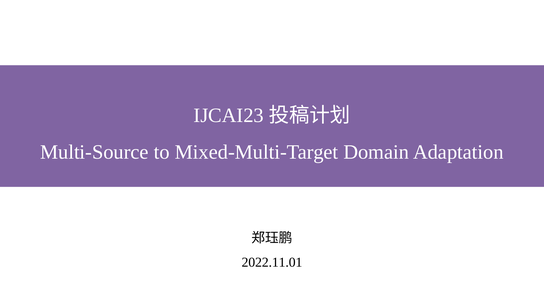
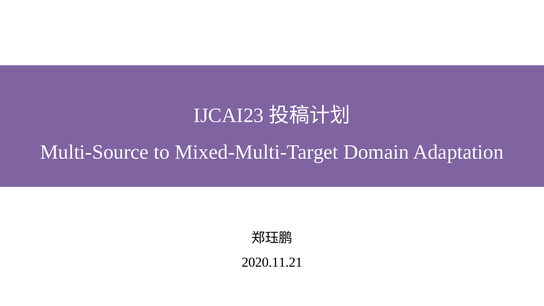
2022.11.01: 2022.11.01 -> 2020.11.21
